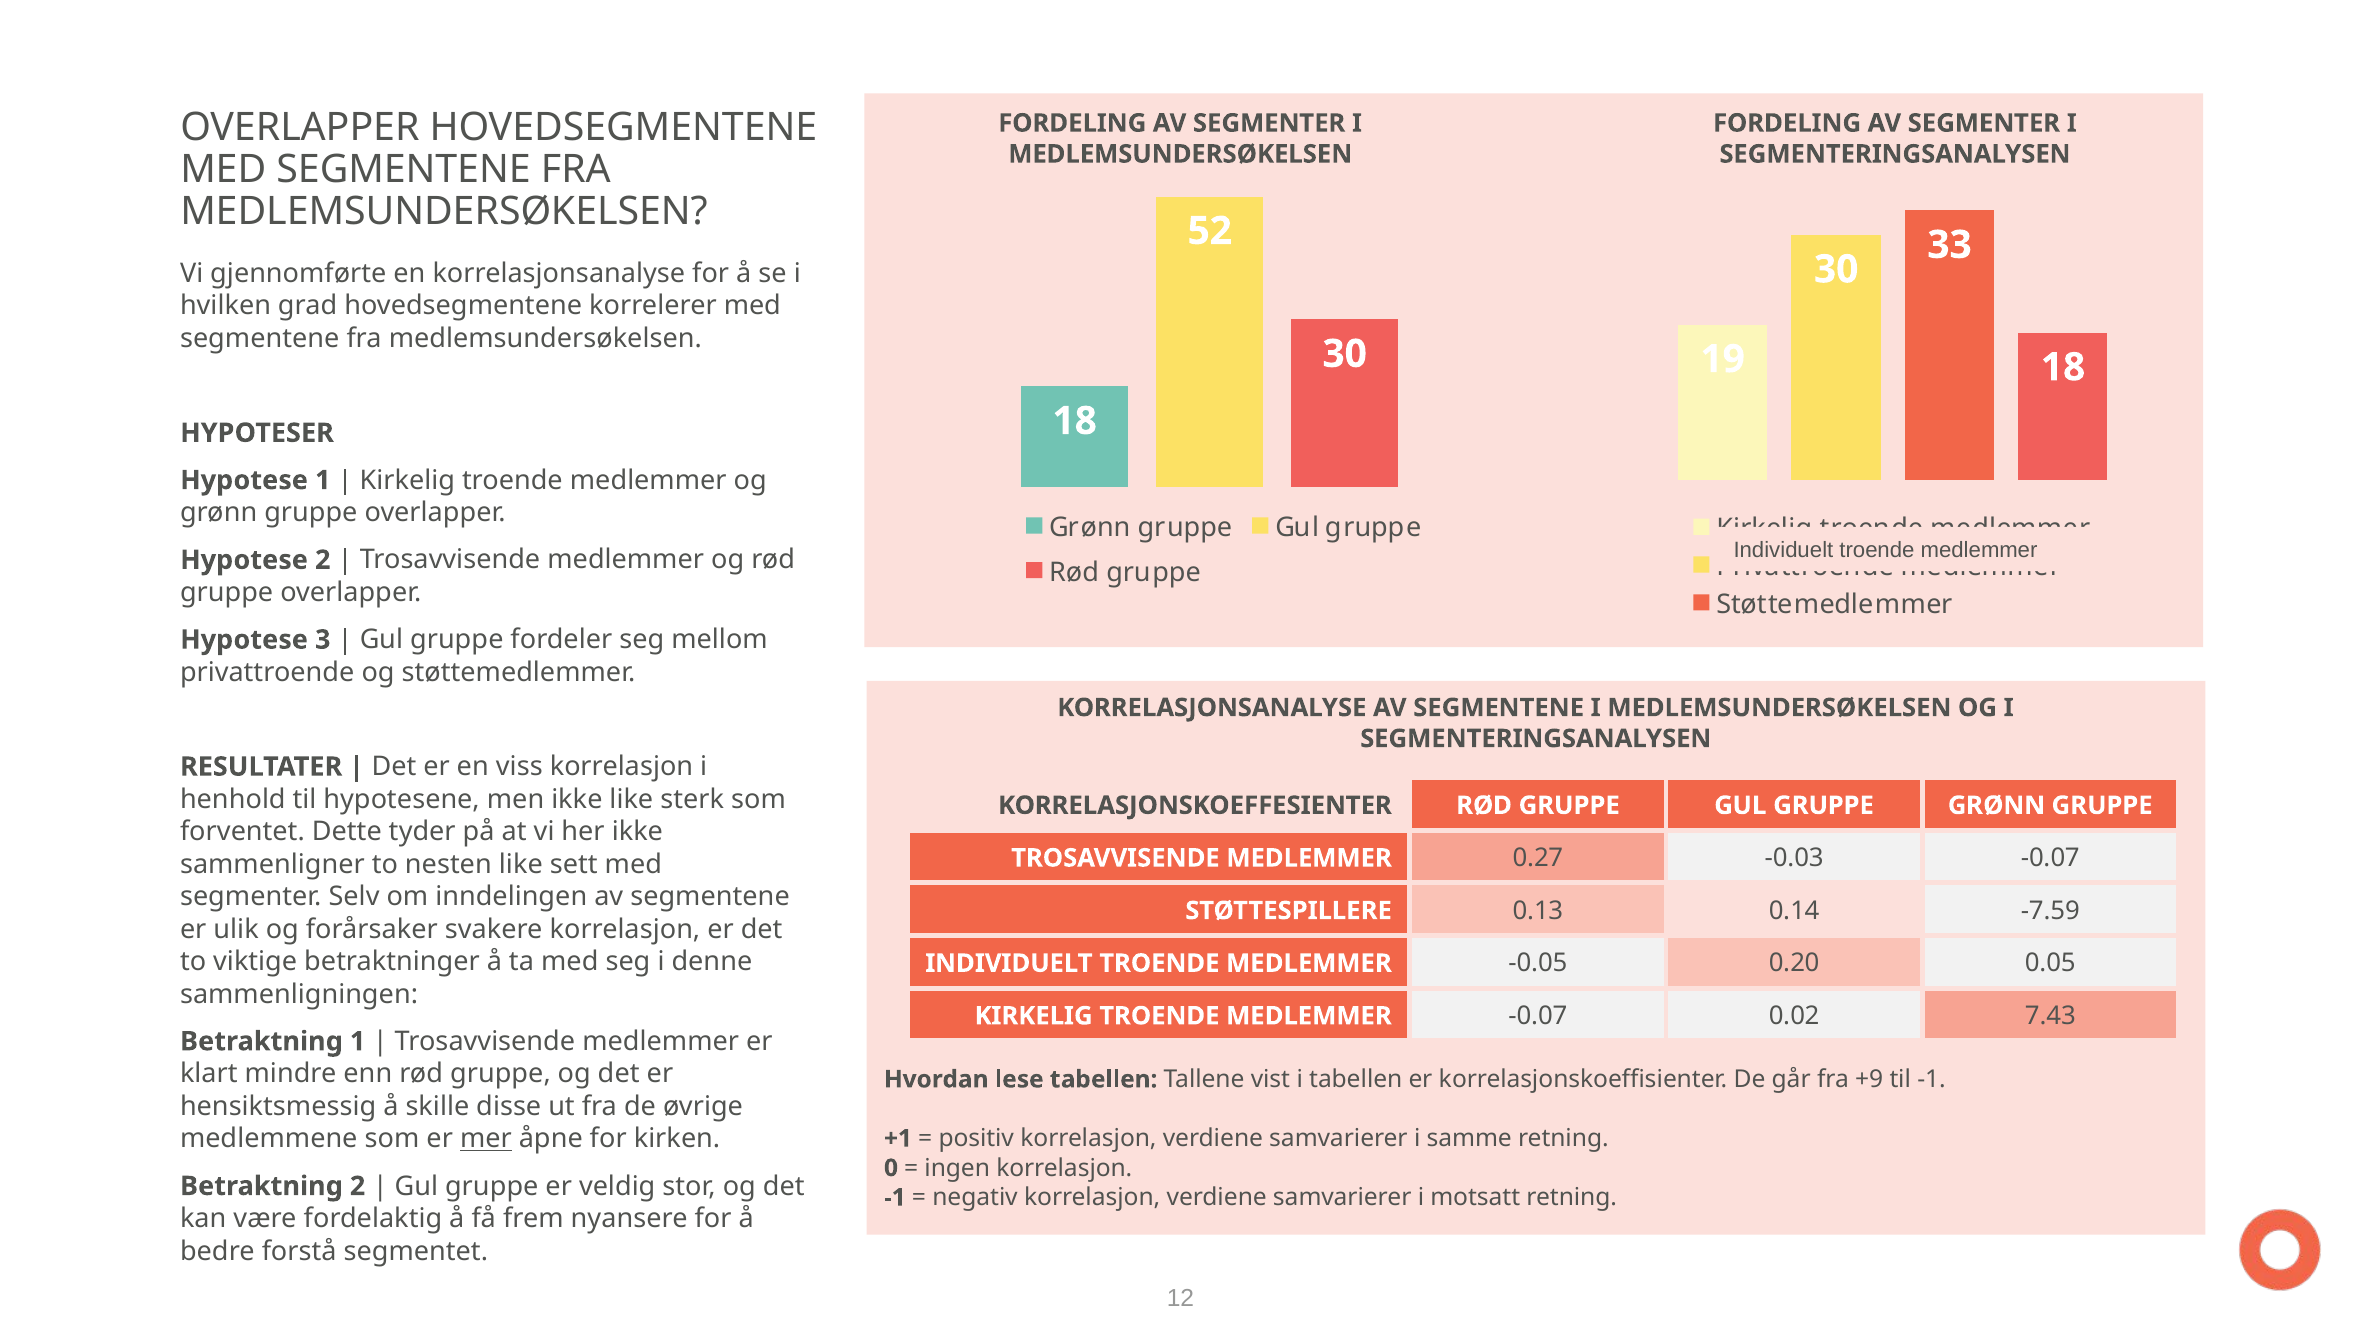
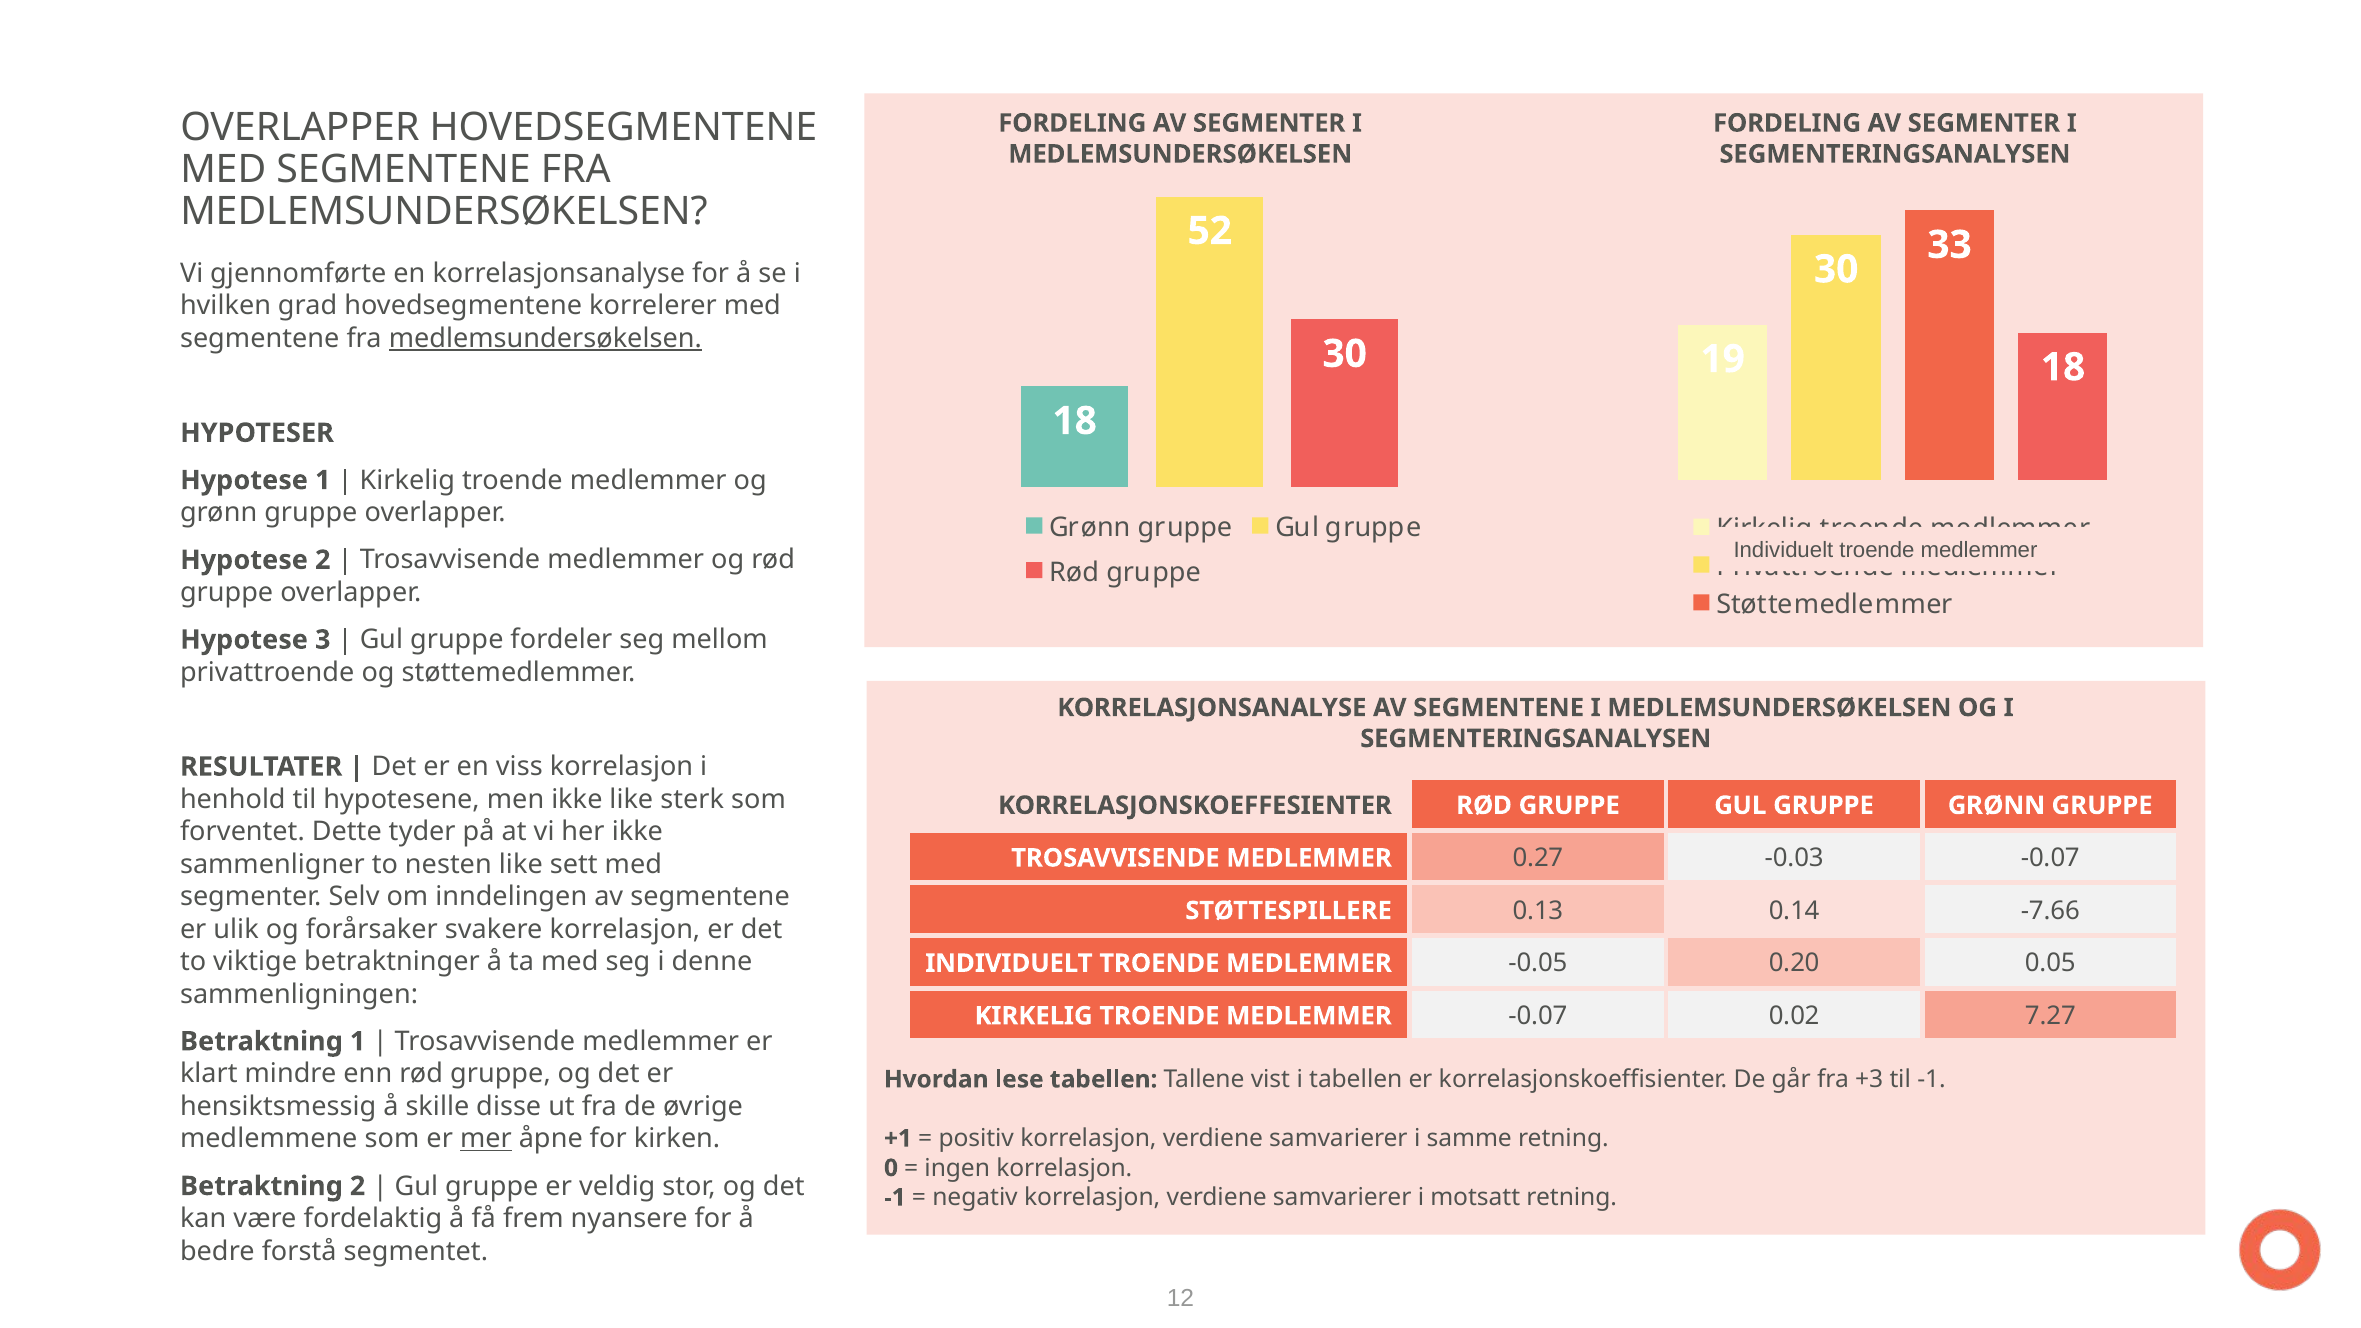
medlemsundersøkelsen at (545, 338) underline: none -> present
-7.59: -7.59 -> -7.66
7.43: 7.43 -> 7.27
+9: +9 -> +3
